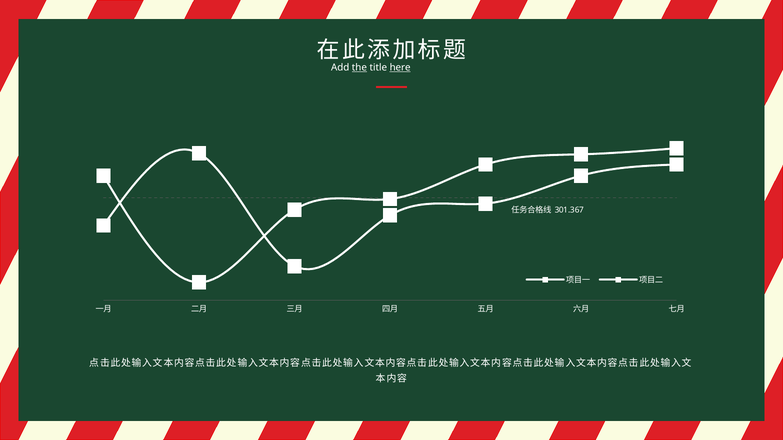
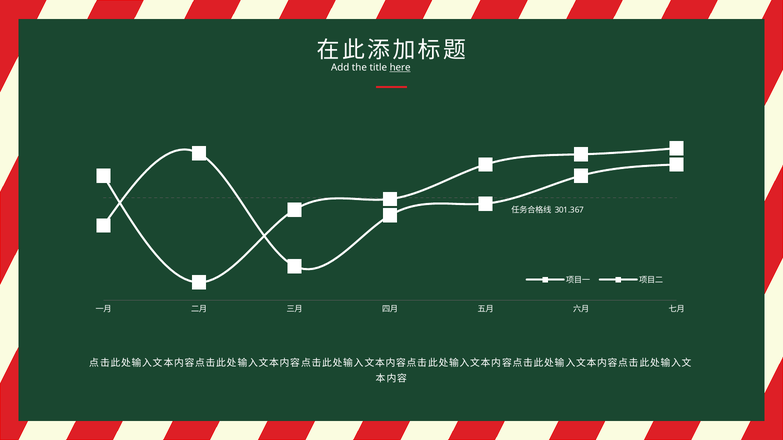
the underline: present -> none
